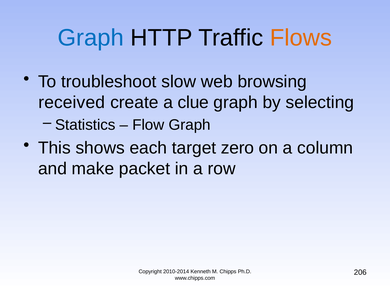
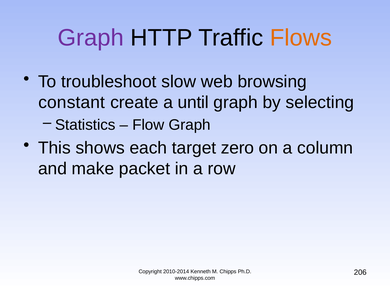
Graph at (91, 38) colour: blue -> purple
received: received -> constant
clue: clue -> until
